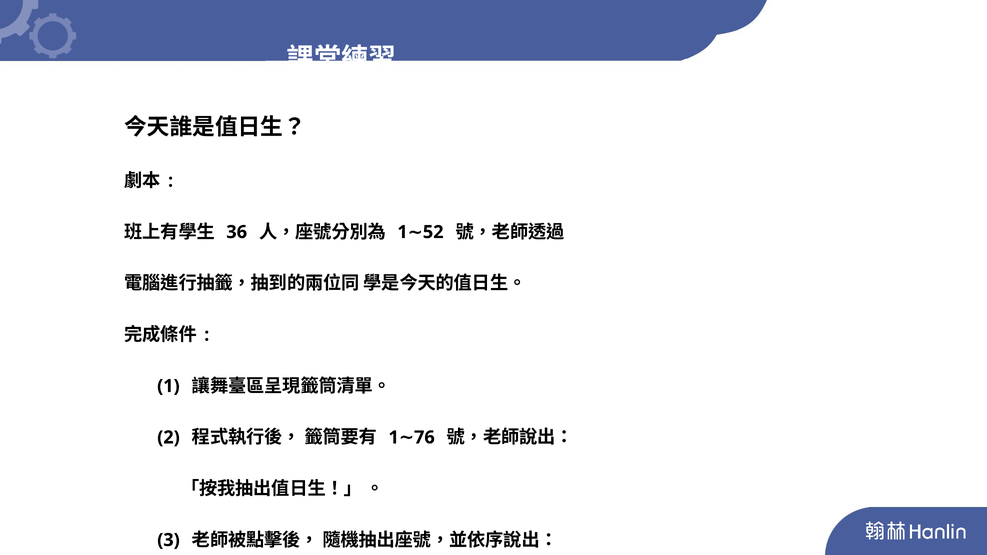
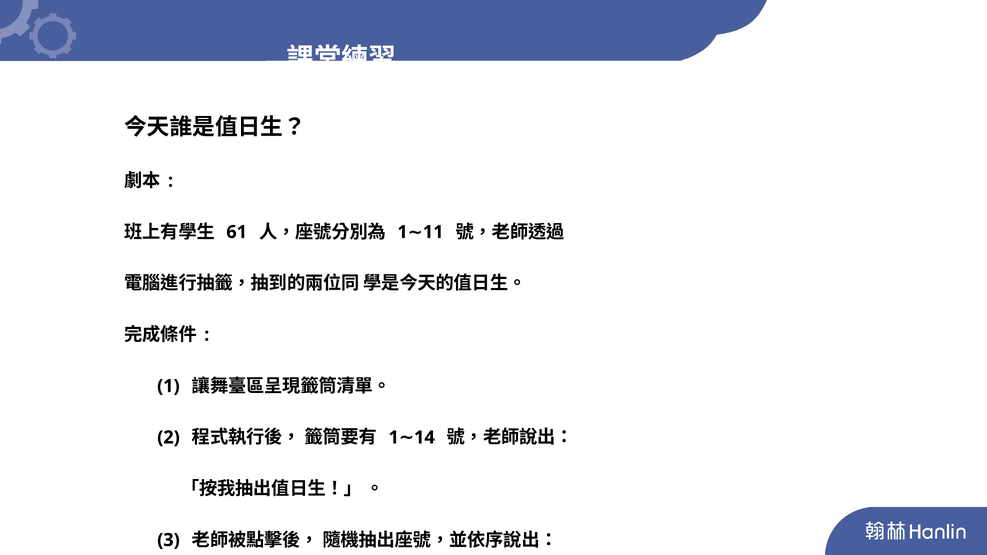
36: 36 -> 61
52: 52 -> 11
76: 76 -> 14
